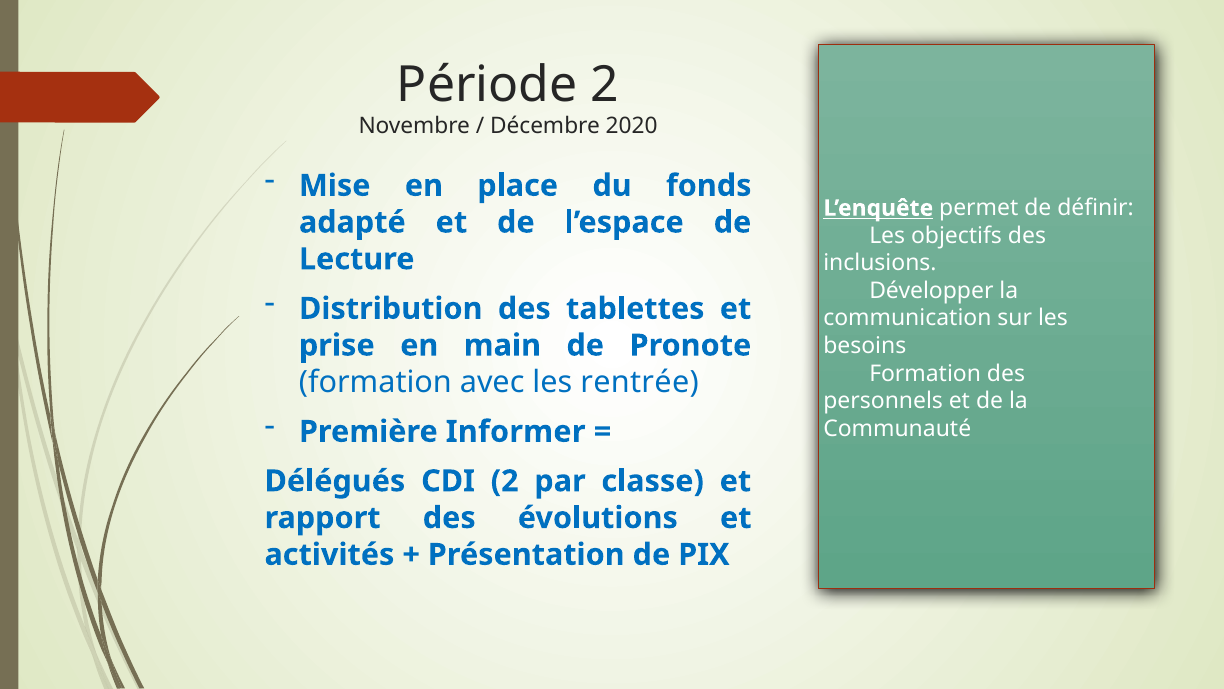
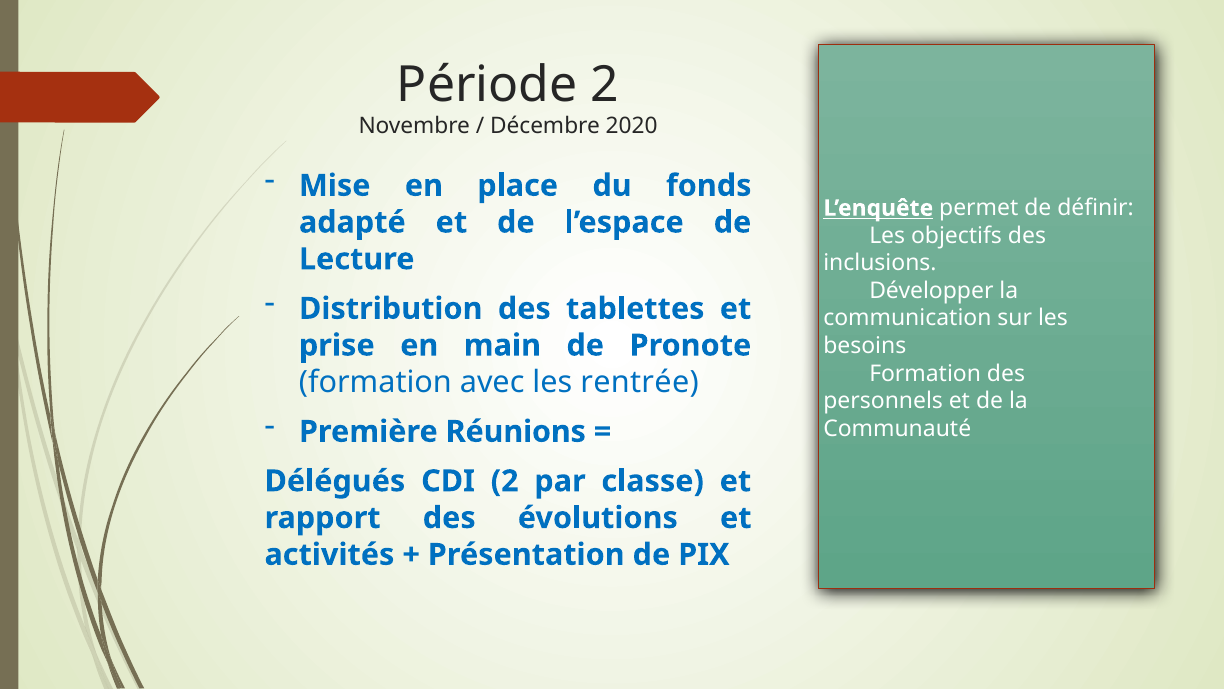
Informer: Informer -> Réunions
